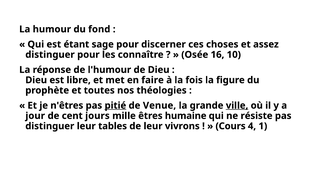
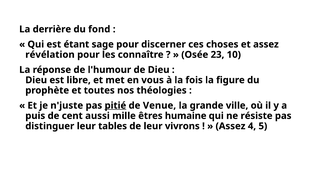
humour: humour -> derrière
distinguer at (50, 55): distinguer -> révélation
16: 16 -> 23
faire: faire -> vous
n'êtres: n'êtres -> n'juste
ville underline: present -> none
jour: jour -> puis
jours: jours -> aussi
Cours at (231, 126): Cours -> Assez
1: 1 -> 5
